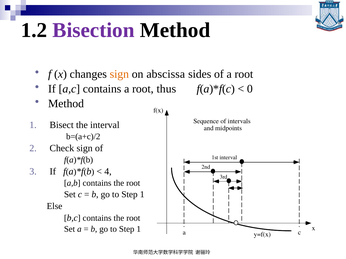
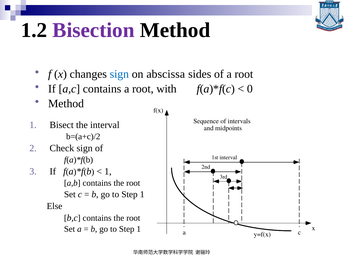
sign at (119, 74) colour: orange -> blue
thus: thus -> with
4 at (108, 172): 4 -> 1
